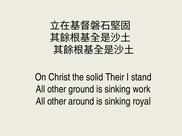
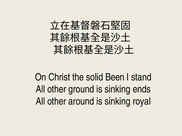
Their: Their -> Been
work: work -> ends
